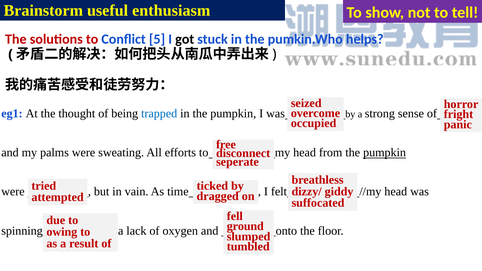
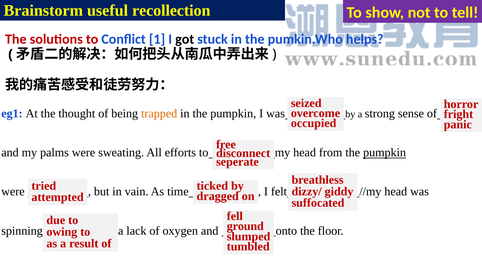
enthusiasm: enthusiasm -> recollection
5: 5 -> 1
trapped colour: blue -> orange
